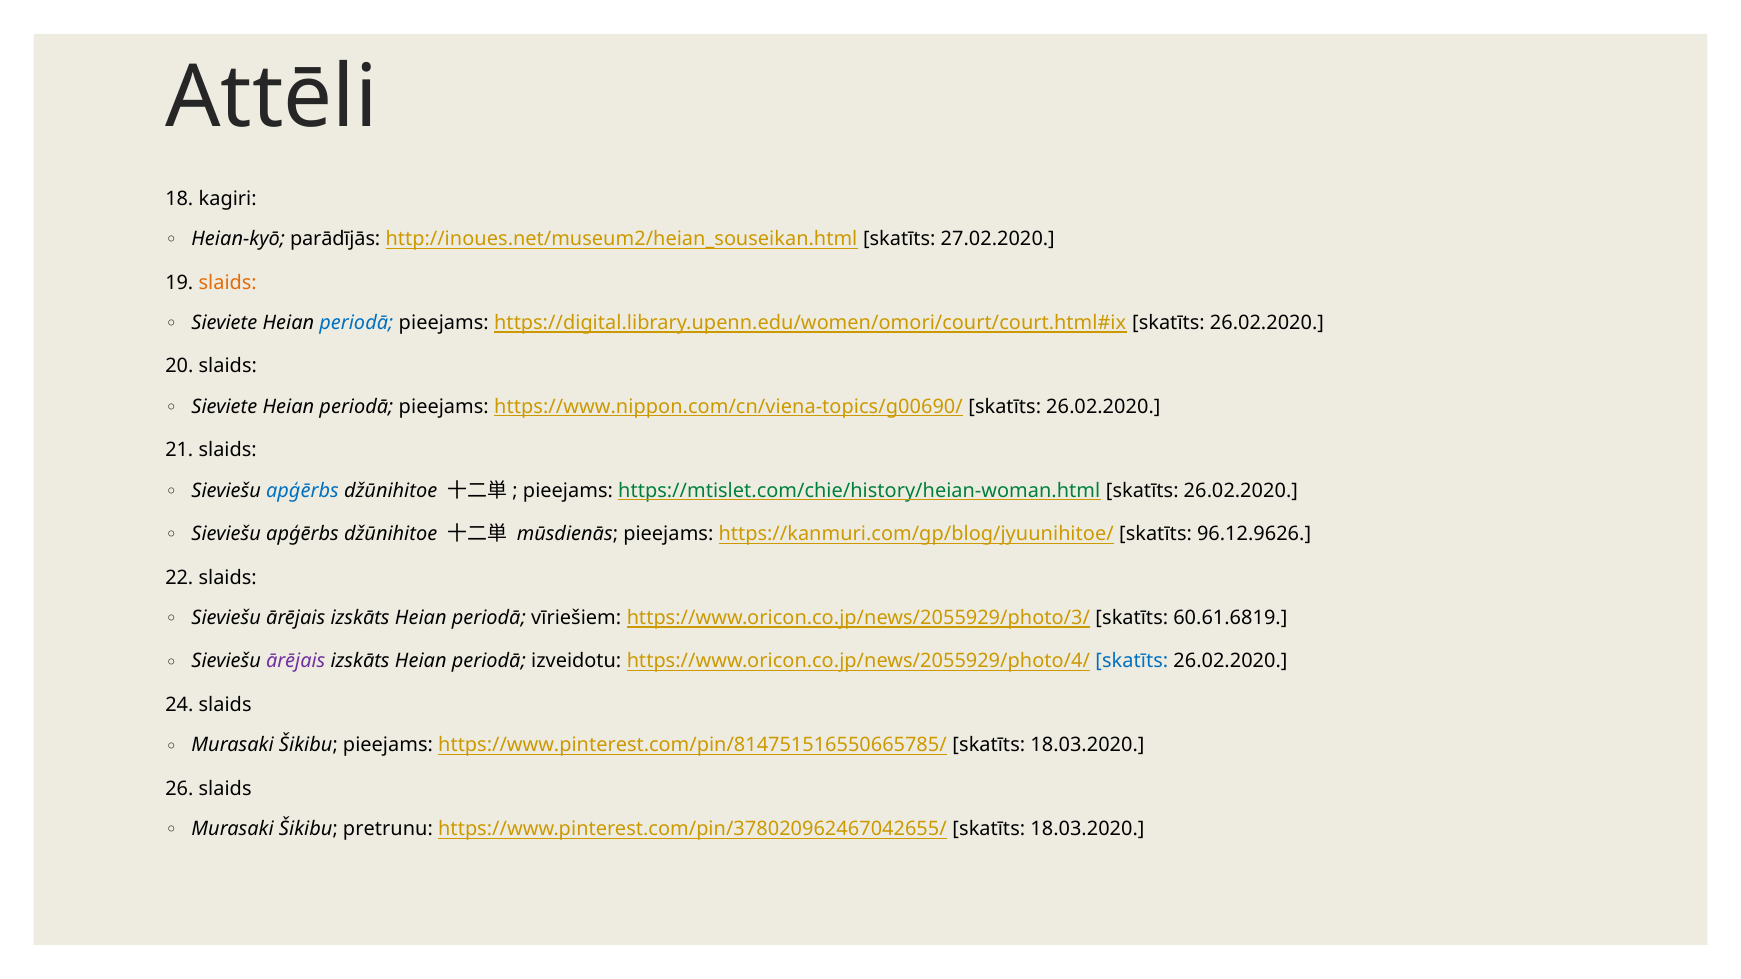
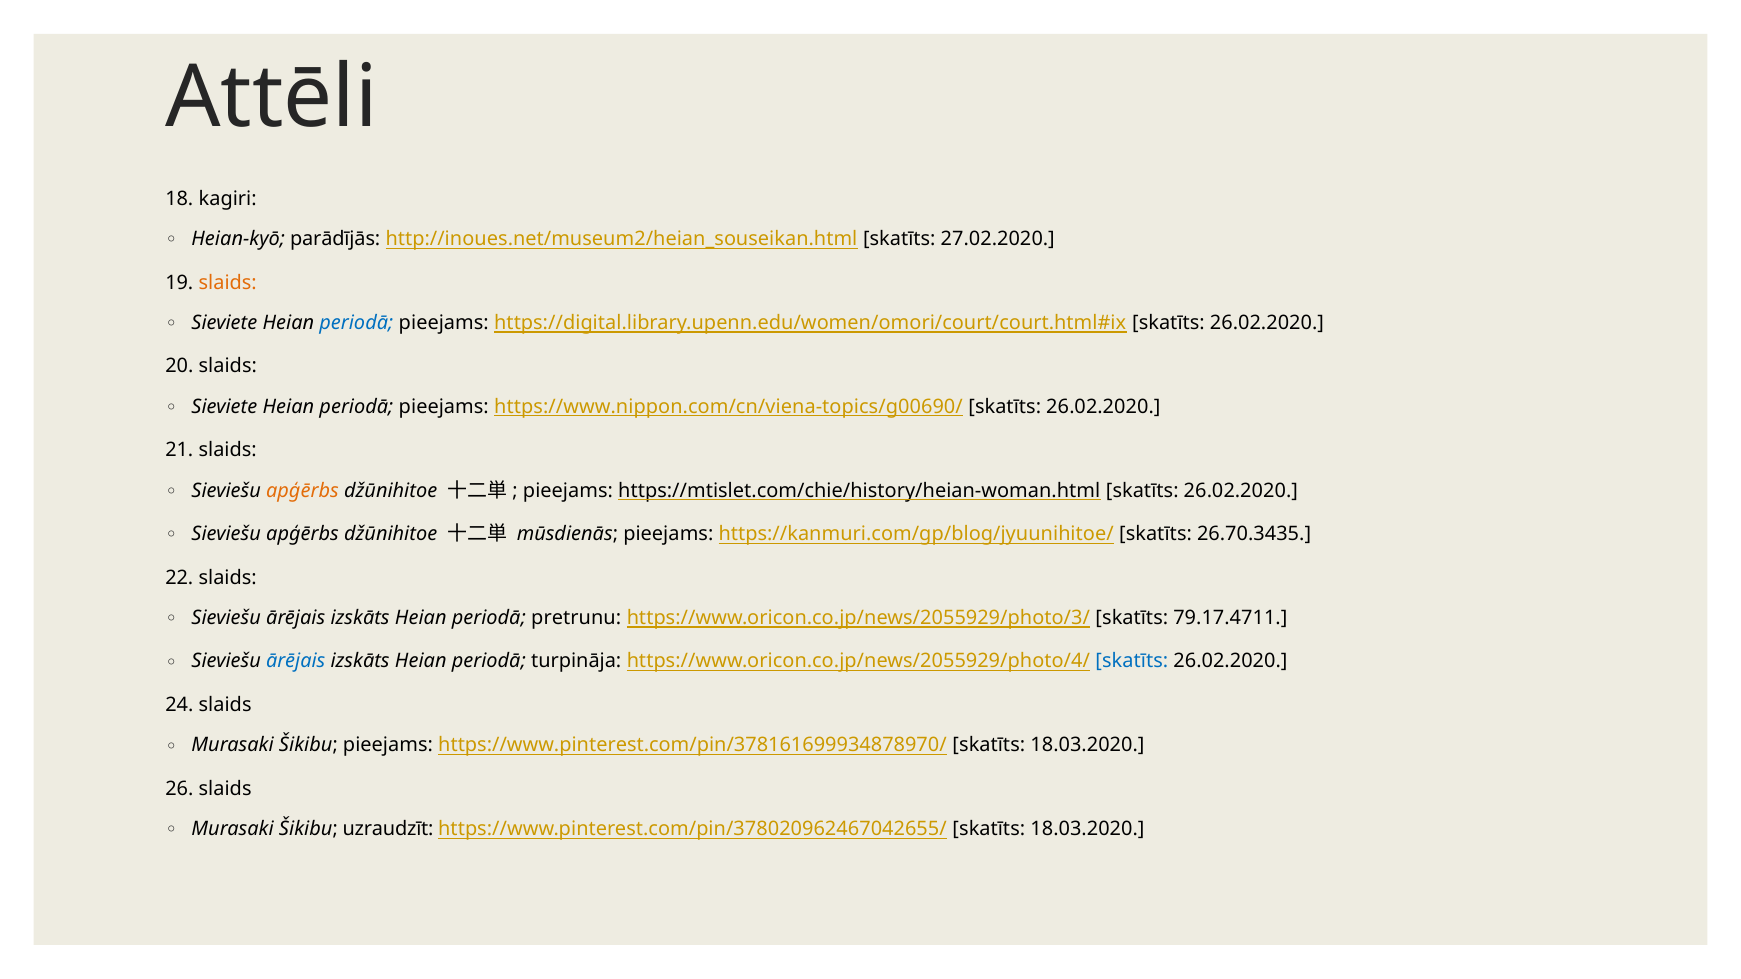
apģērbs at (302, 491) colour: blue -> orange
https://mtislet.com/chie/history/heian-woman.html colour: green -> black
96.12.9626: 96.12.9626 -> 26.70.3435
vīriešiem: vīriešiem -> pretrunu
60.61.6819: 60.61.6819 -> 79.17.4711
ārējais at (296, 662) colour: purple -> blue
izveidotu: izveidotu -> turpināja
https://www.pinterest.com/pin/814751516550665785/: https://www.pinterest.com/pin/814751516550665785/ -> https://www.pinterest.com/pin/378161699934878970/
pretrunu: pretrunu -> uzraudzīt
